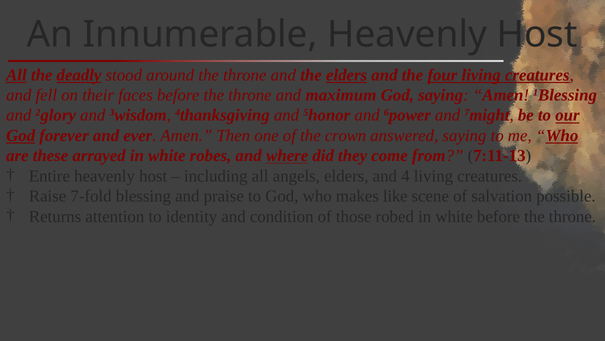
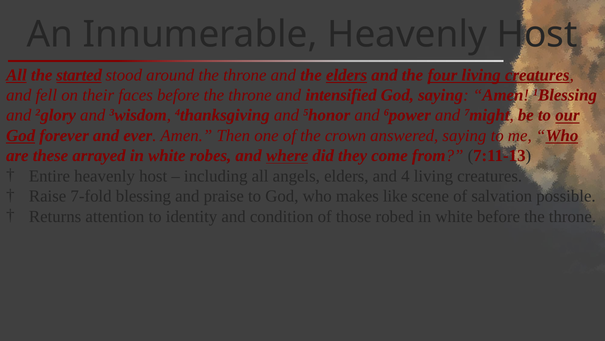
deadly: deadly -> started
maximum: maximum -> intensified
